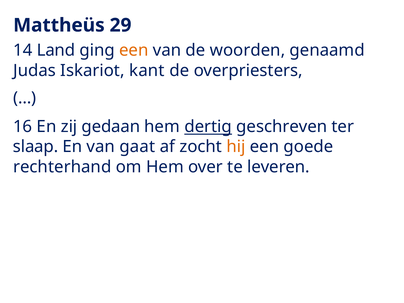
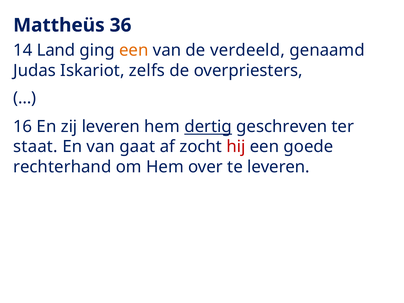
29: 29 -> 36
woorden: woorden -> verdeeld
kant: kant -> zelfs
zij gedaan: gedaan -> leveren
slaap: slaap -> staat
hij colour: orange -> red
